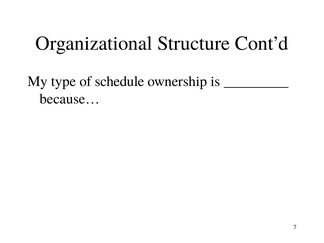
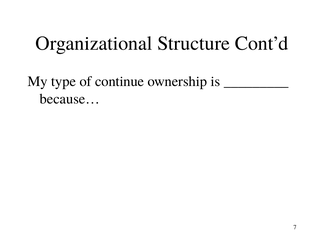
schedule: schedule -> continue
